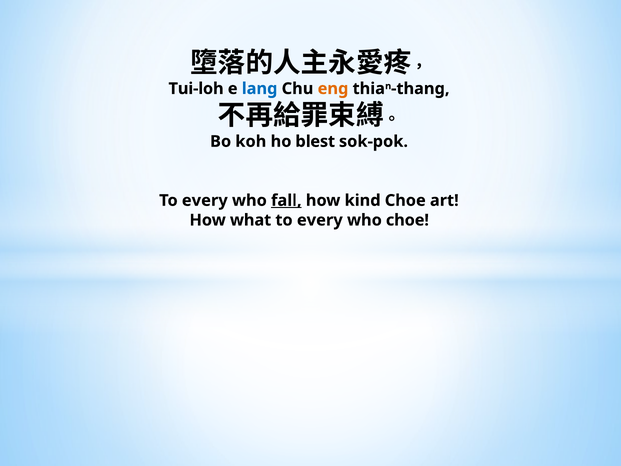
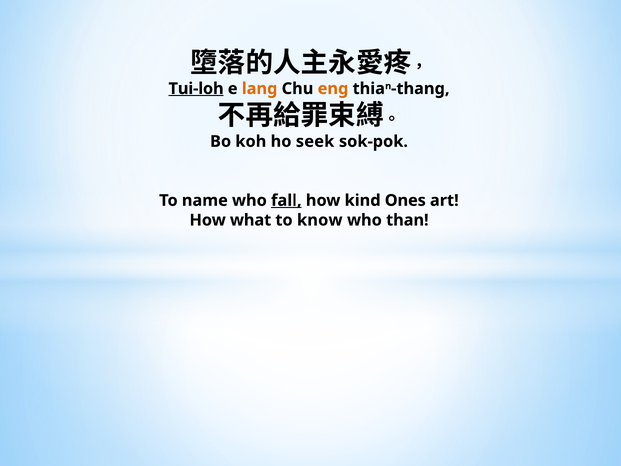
Tui-loh underline: none -> present
lang colour: blue -> orange
blest: blest -> seek
every at (205, 200): every -> name
kind Choe: Choe -> Ones
every at (320, 220): every -> know
who choe: choe -> than
